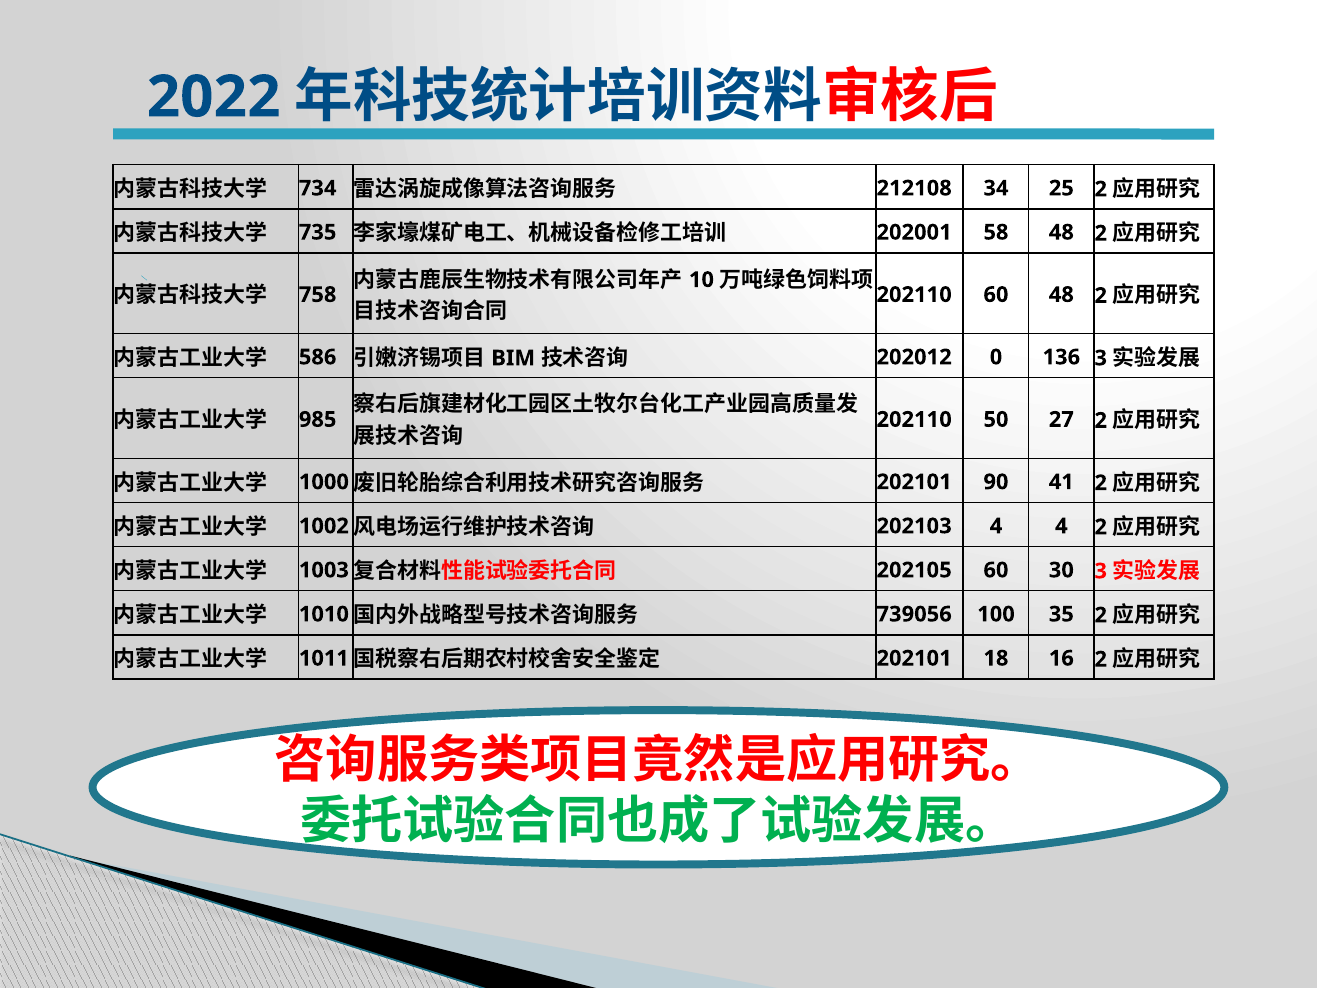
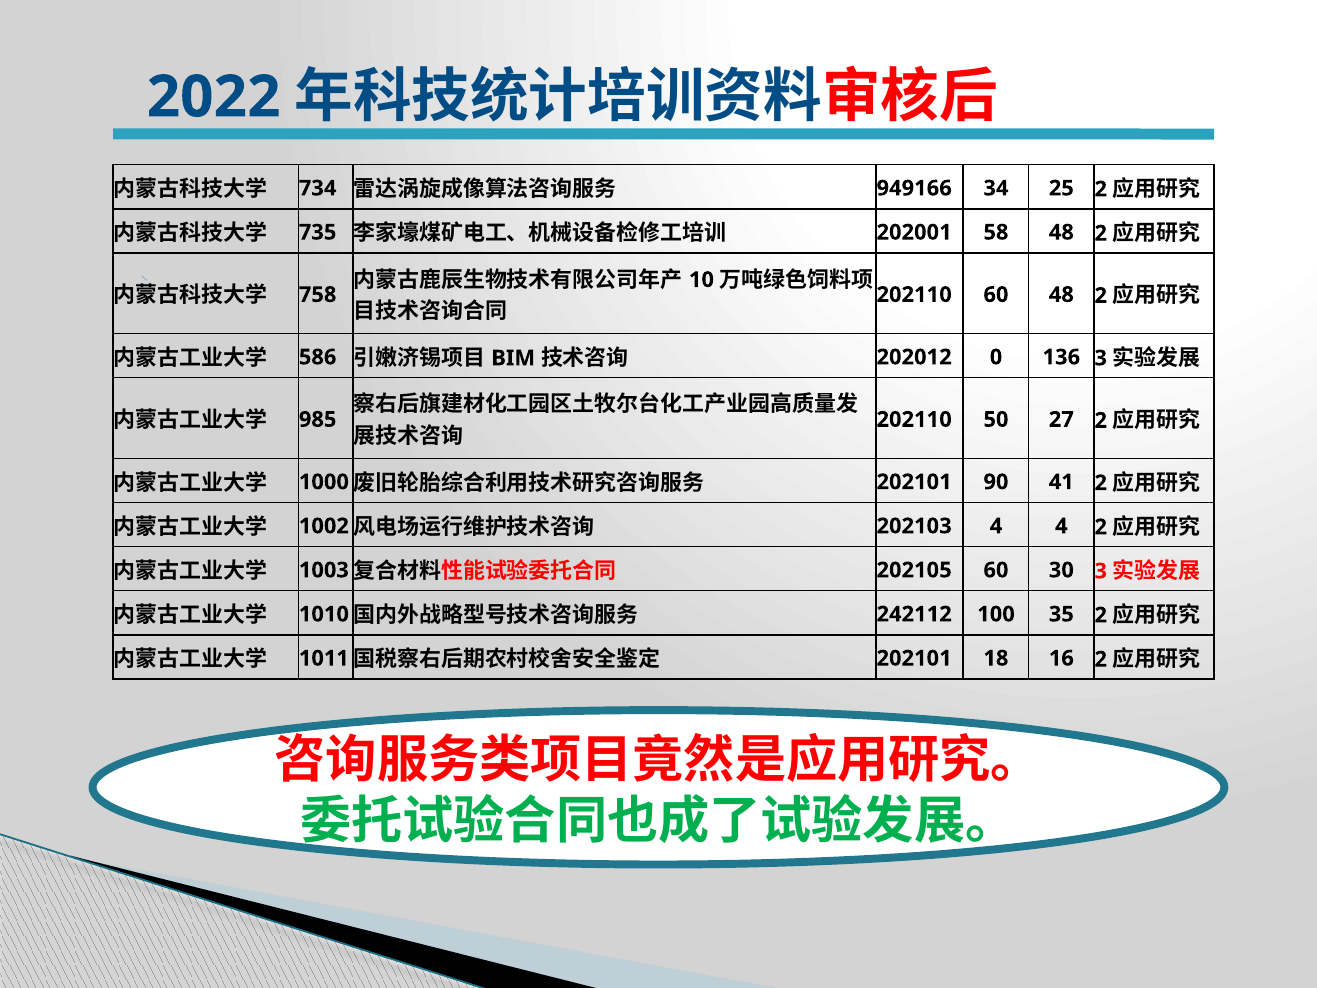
212108: 212108 -> 949166
739056: 739056 -> 242112
